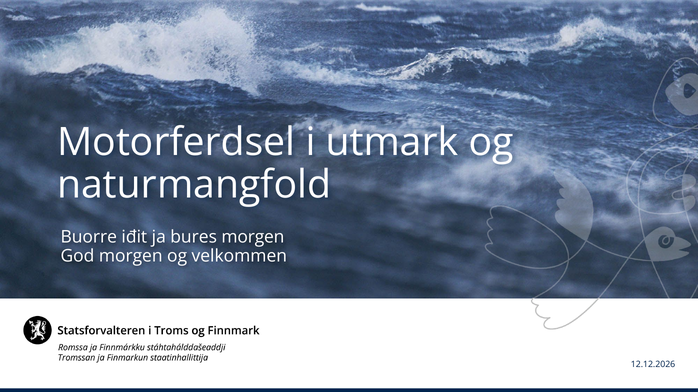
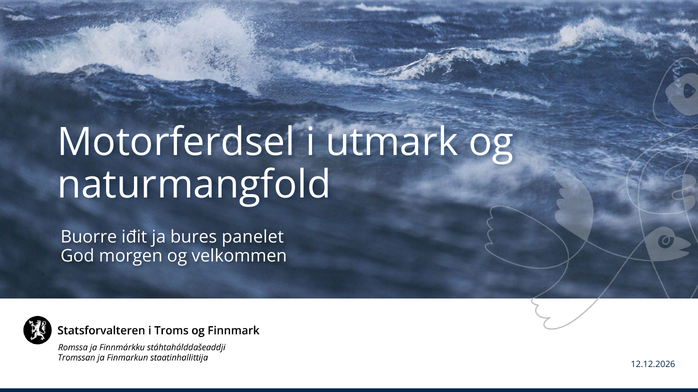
bures morgen: morgen -> panelet
